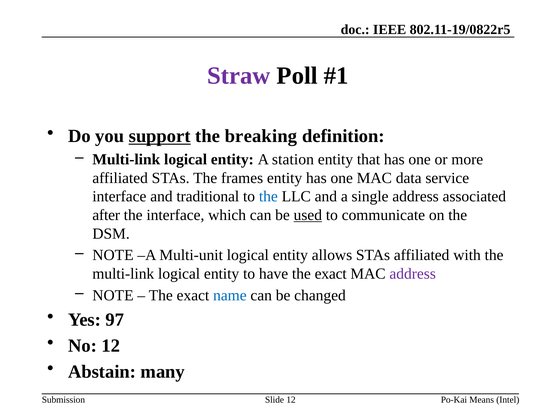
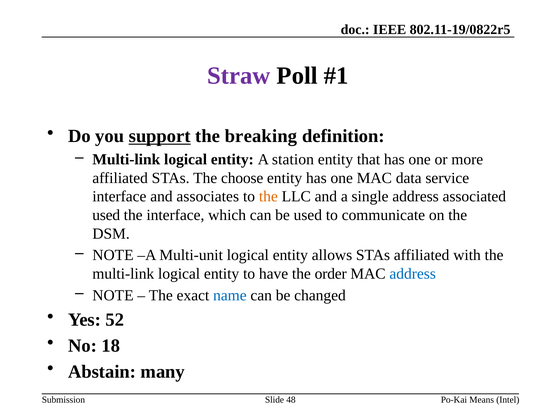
frames: frames -> choose
traditional: traditional -> associates
the at (268, 197) colour: blue -> orange
after at (106, 215): after -> used
used at (308, 215) underline: present -> none
have the exact: exact -> order
address at (413, 274) colour: purple -> blue
97: 97 -> 52
No 12: 12 -> 18
Slide 12: 12 -> 48
